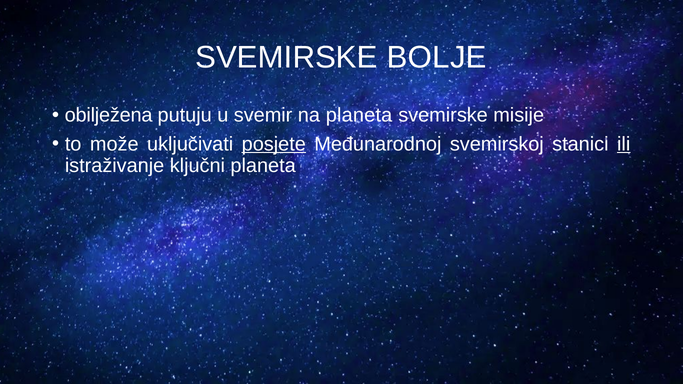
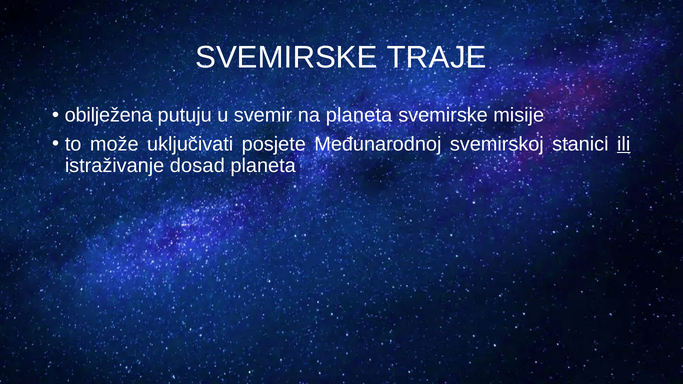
BOLJE: BOLJE -> TRAJE
posjete underline: present -> none
ključni: ključni -> dosad
